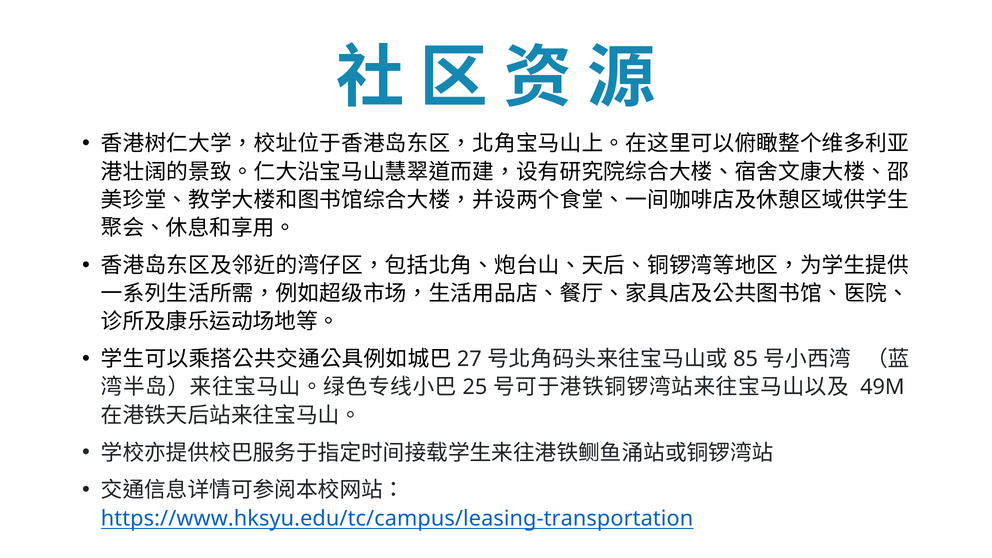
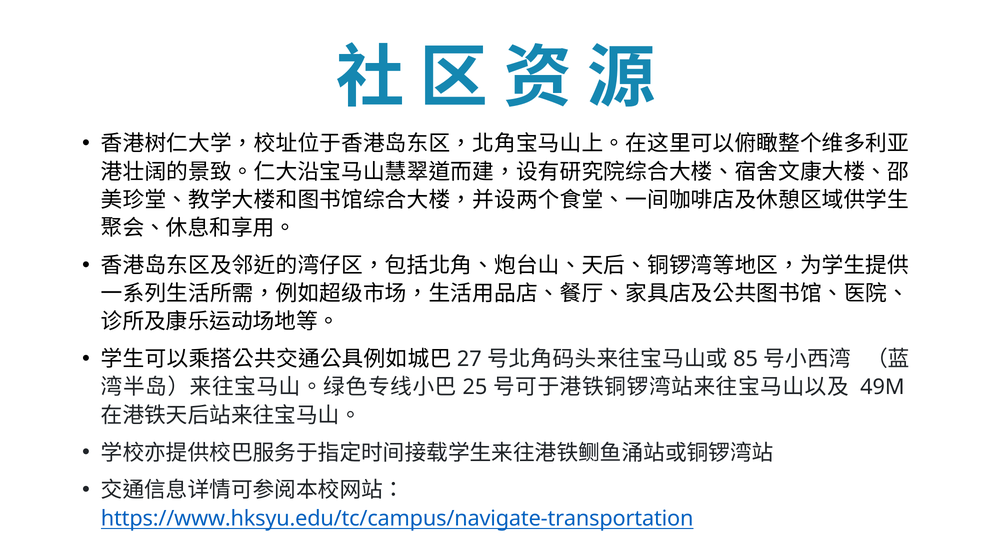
https://www.hksyu.edu/tc/campus/leasing-transportation: https://www.hksyu.edu/tc/campus/leasing-transportation -> https://www.hksyu.edu/tc/campus/navigate-transportation
